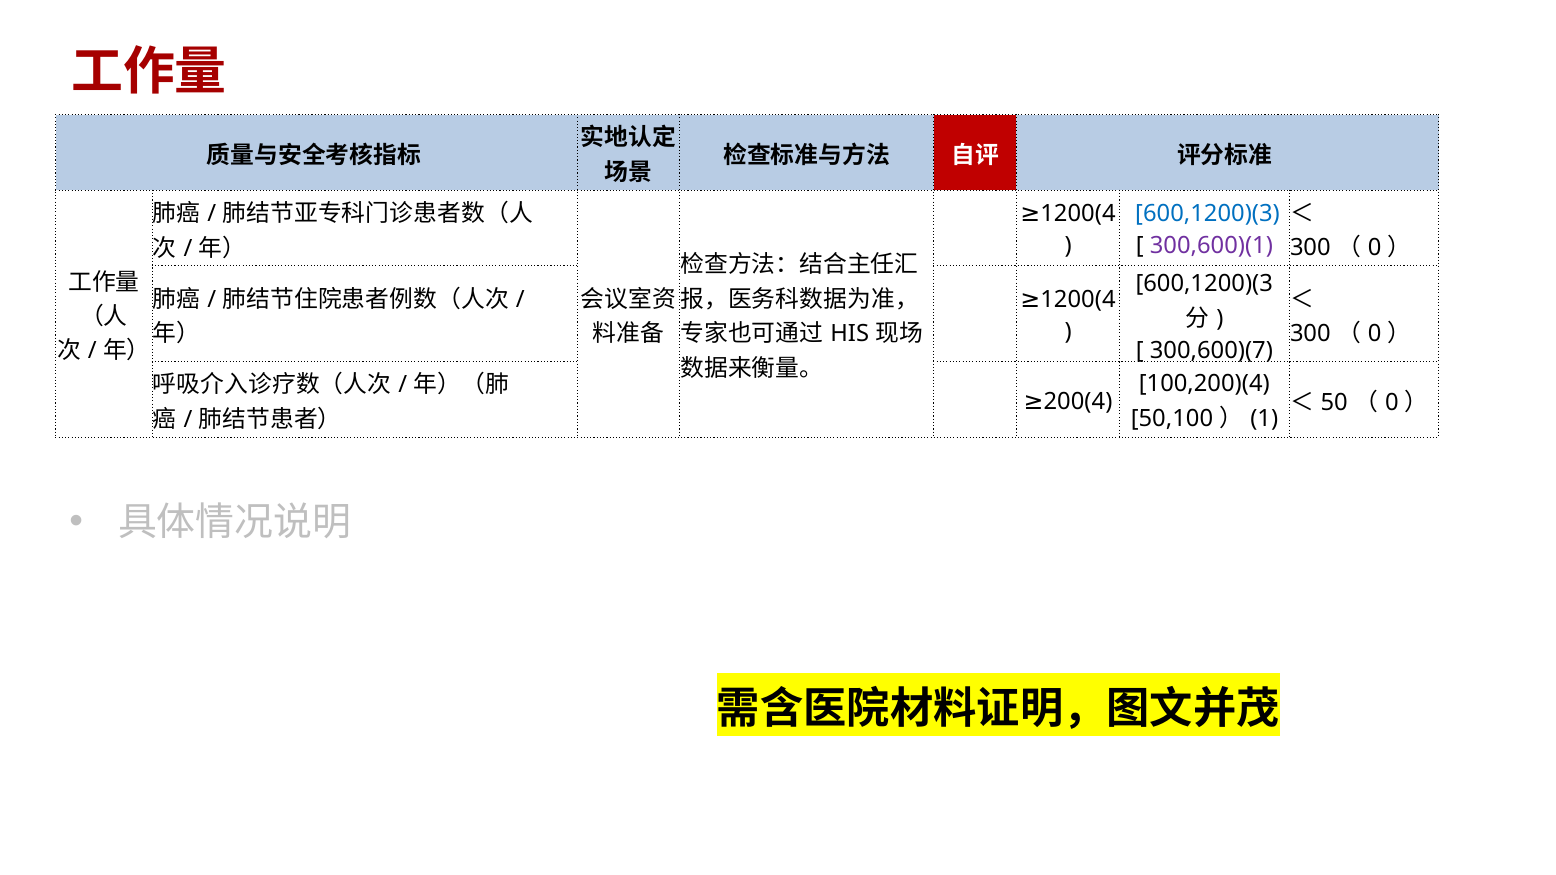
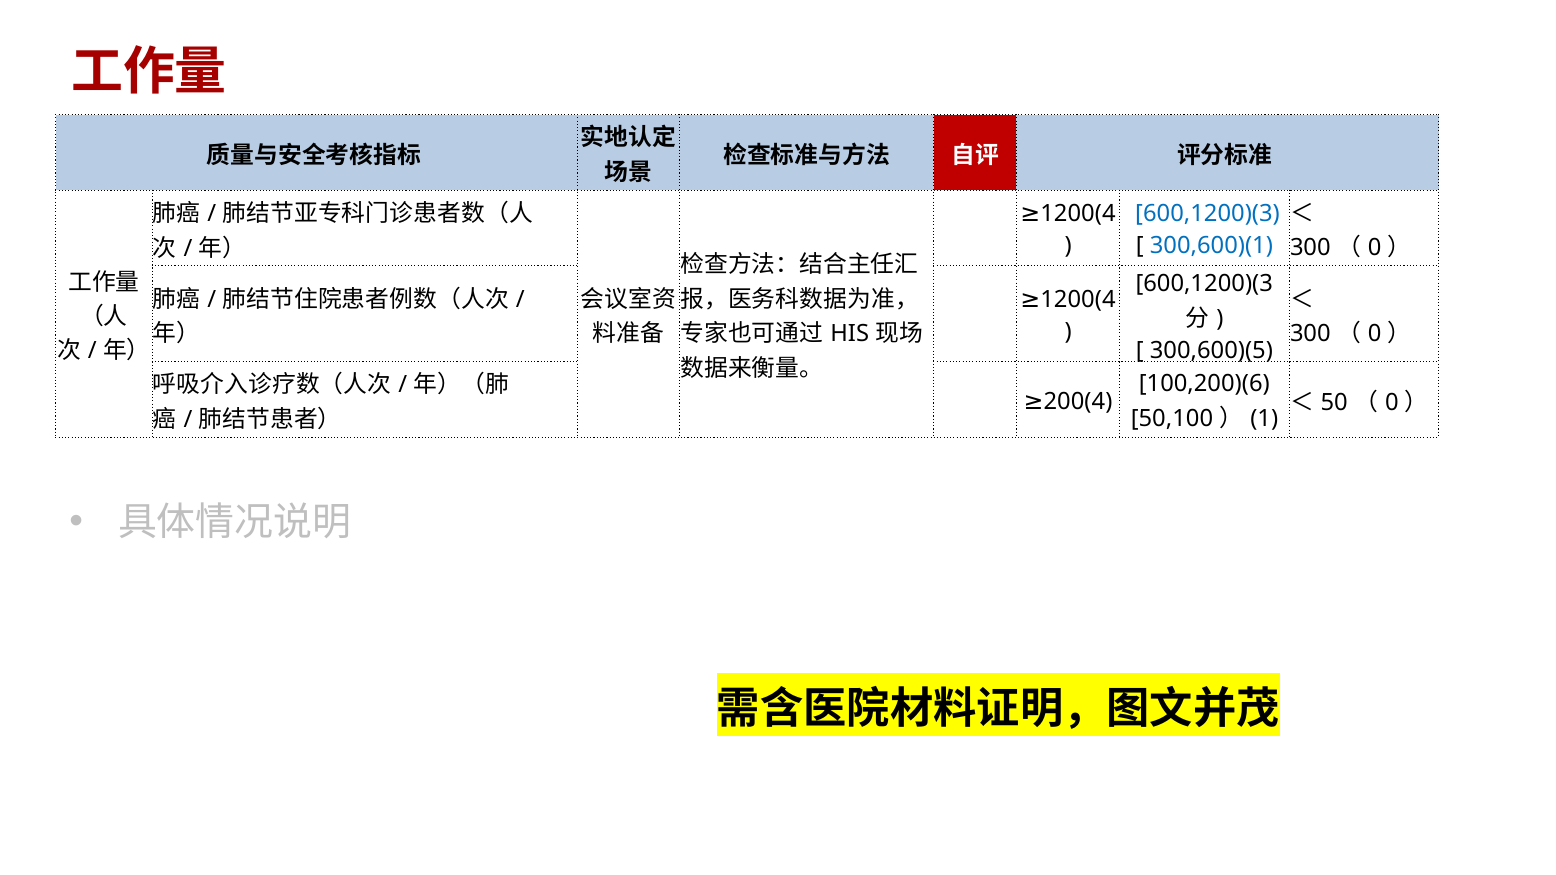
300,600)(1 colour: purple -> blue
300,600)(7: 300,600)(7 -> 300,600)(5
100,200)(4: 100,200)(4 -> 100,200)(6
